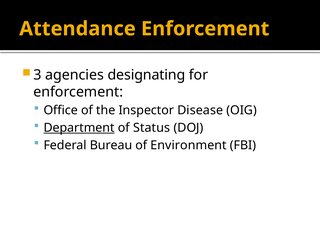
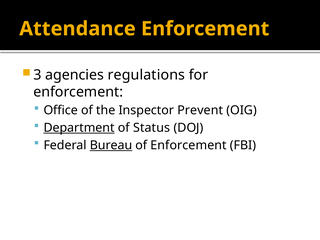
designating: designating -> regulations
Disease: Disease -> Prevent
Bureau underline: none -> present
of Environment: Environment -> Enforcement
